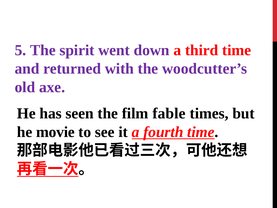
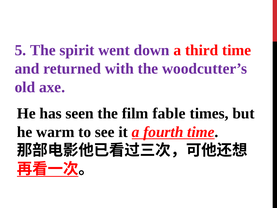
movie: movie -> warm
